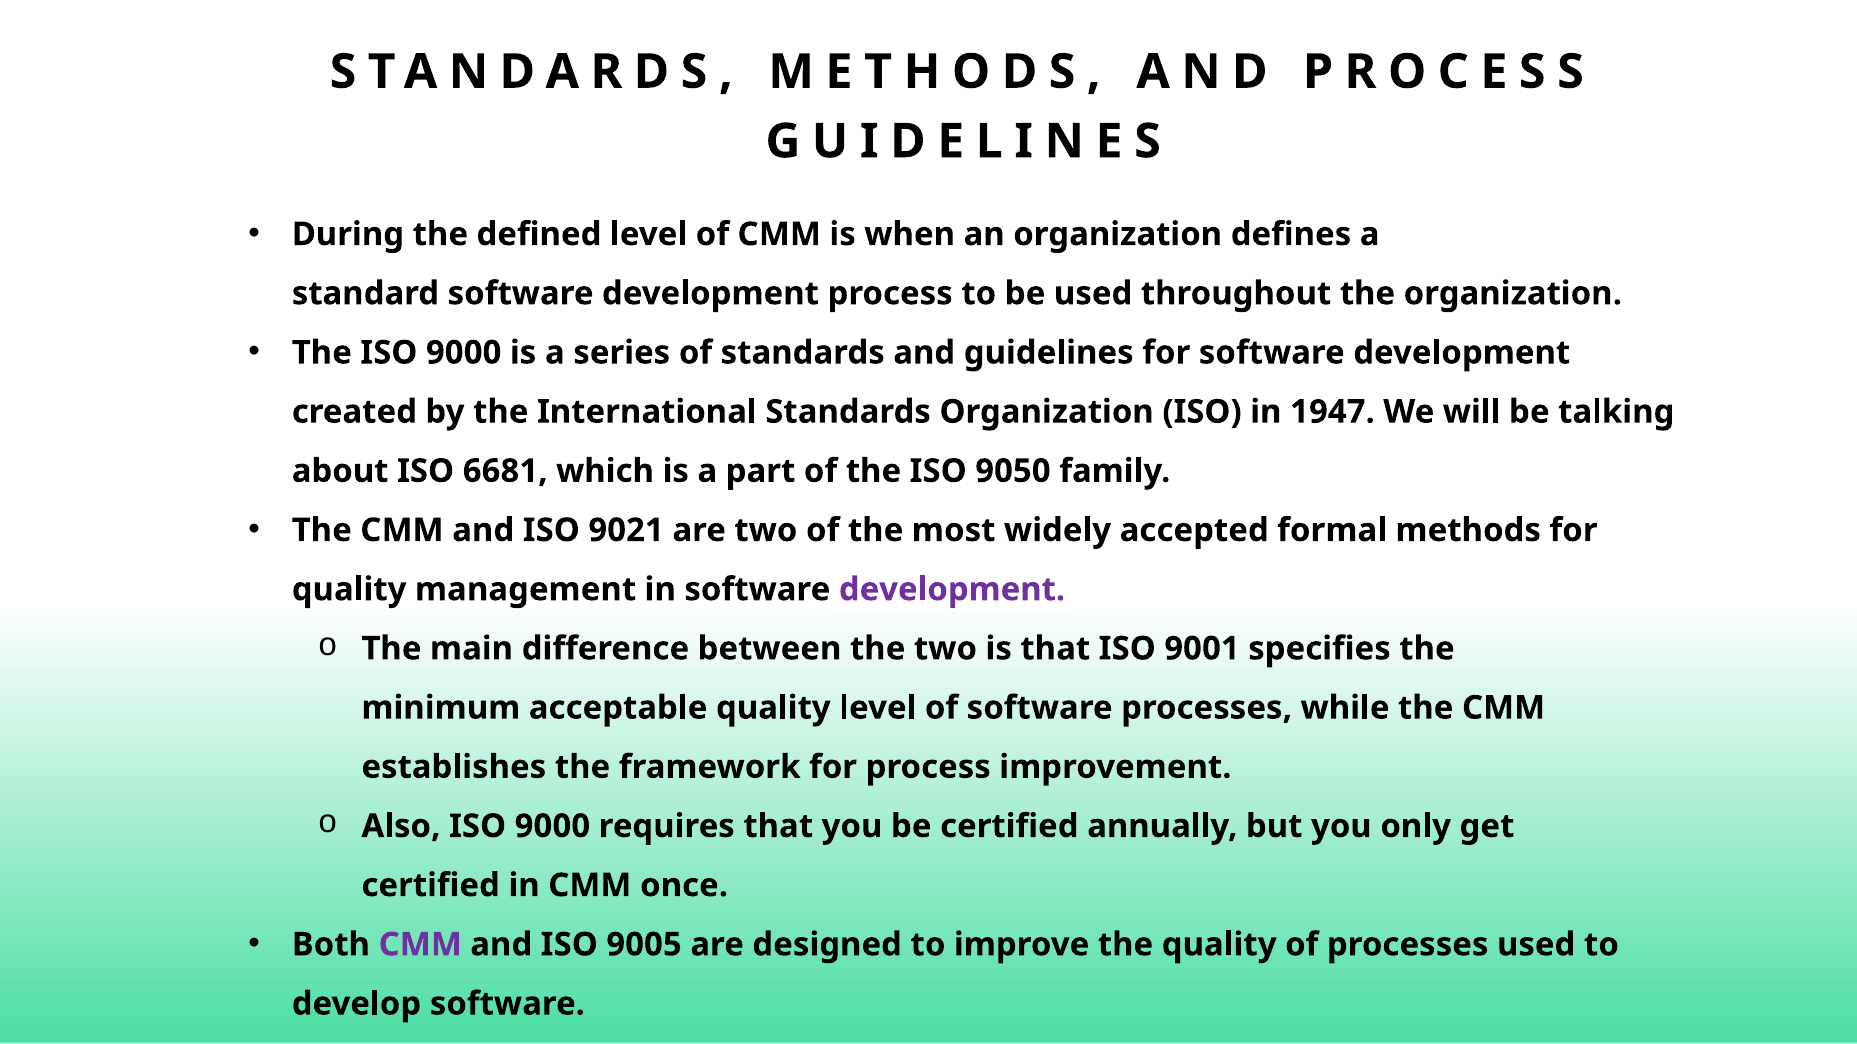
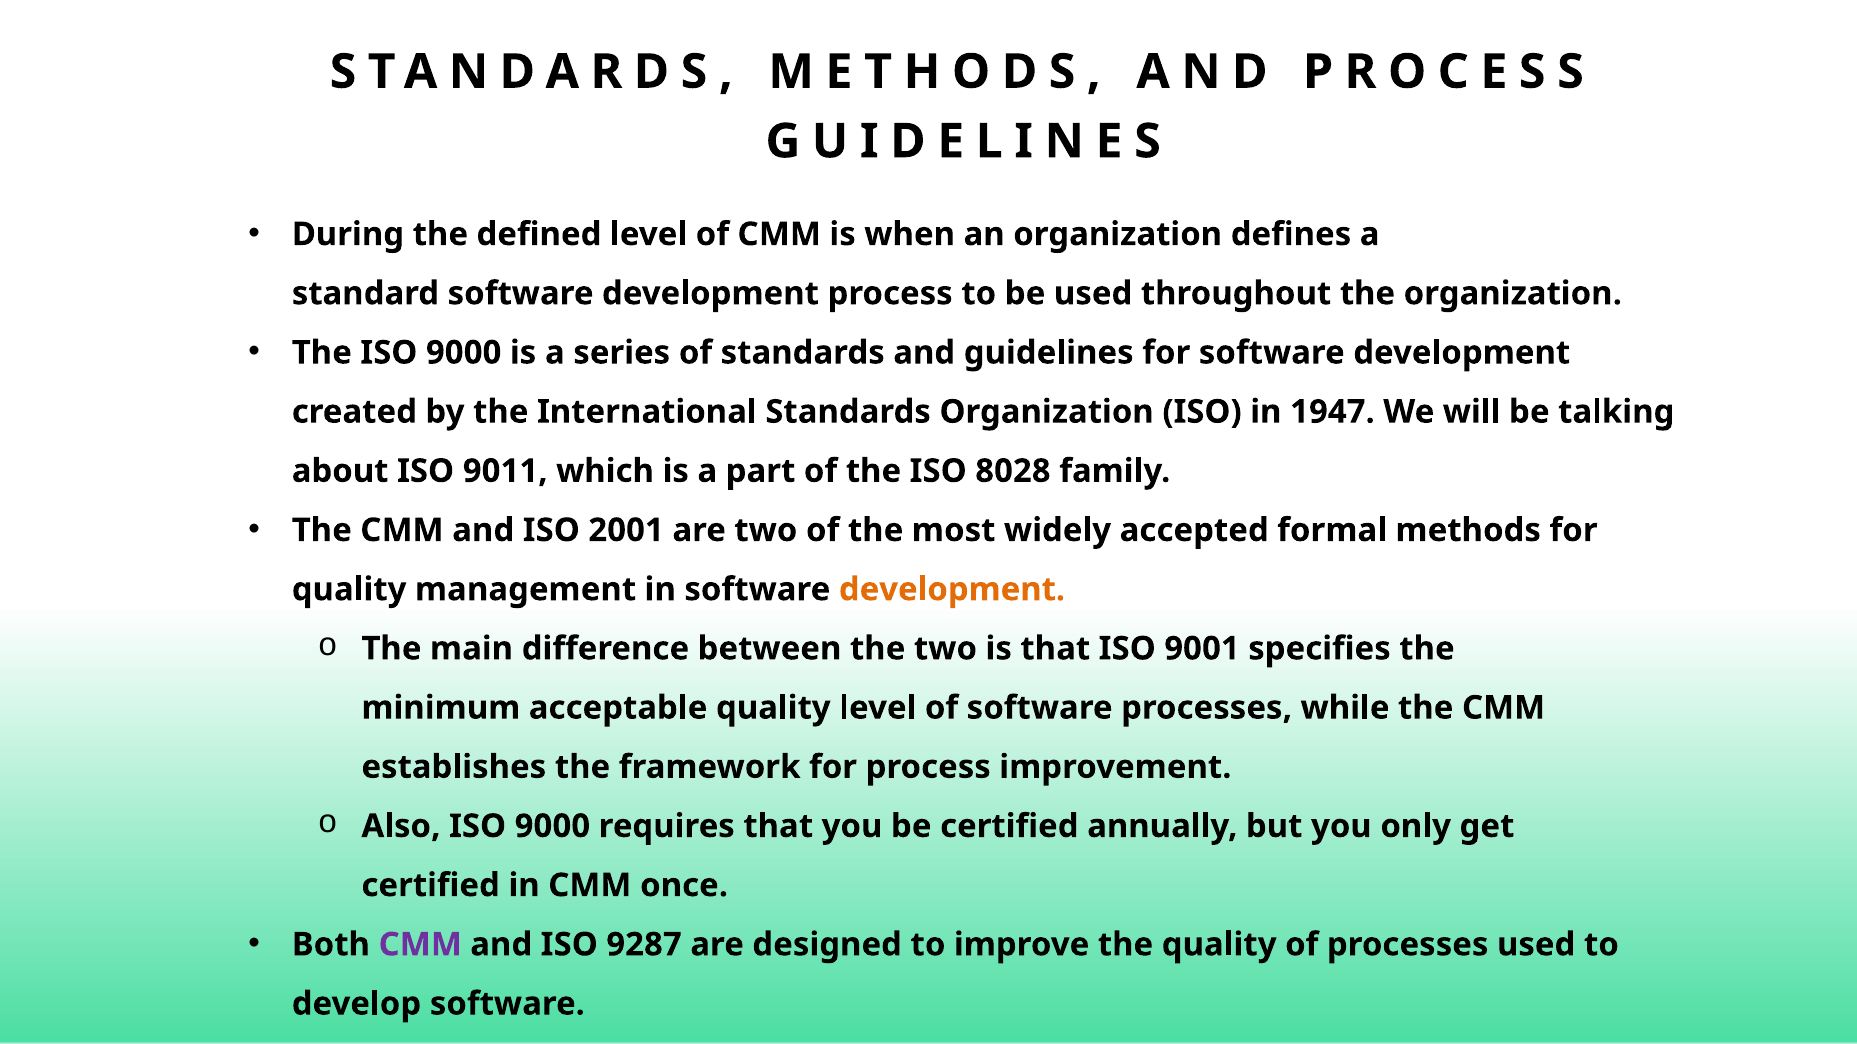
6681: 6681 -> 9011
9050: 9050 -> 8028
9021: 9021 -> 2001
development at (952, 590) colour: purple -> orange
9005: 9005 -> 9287
